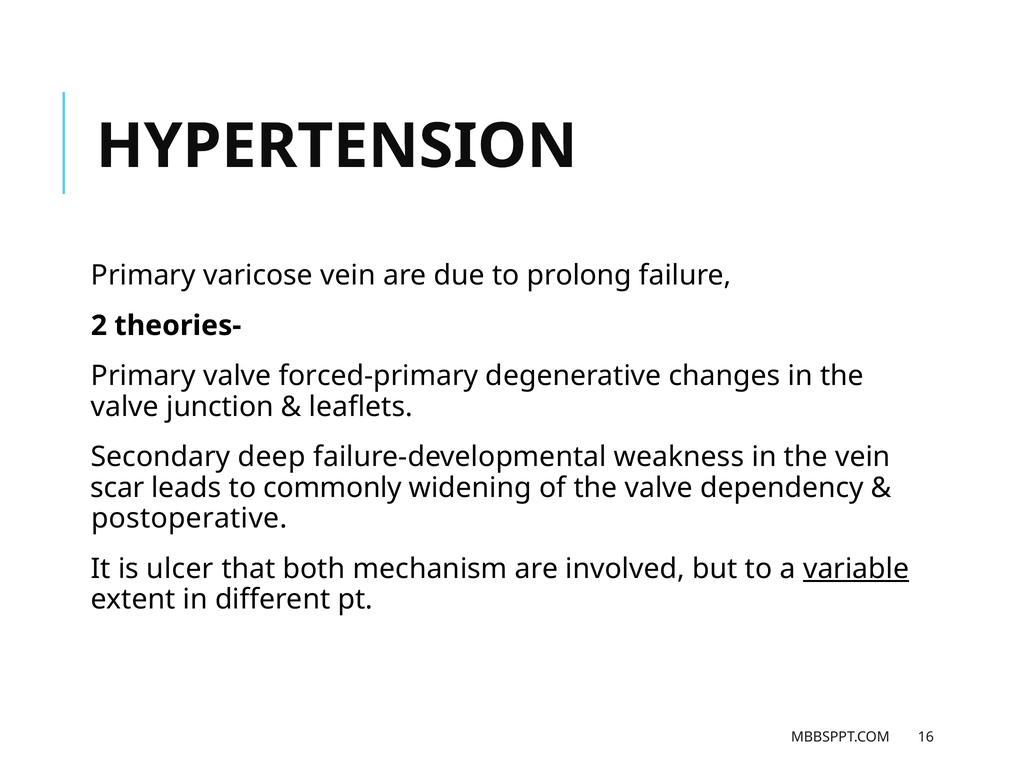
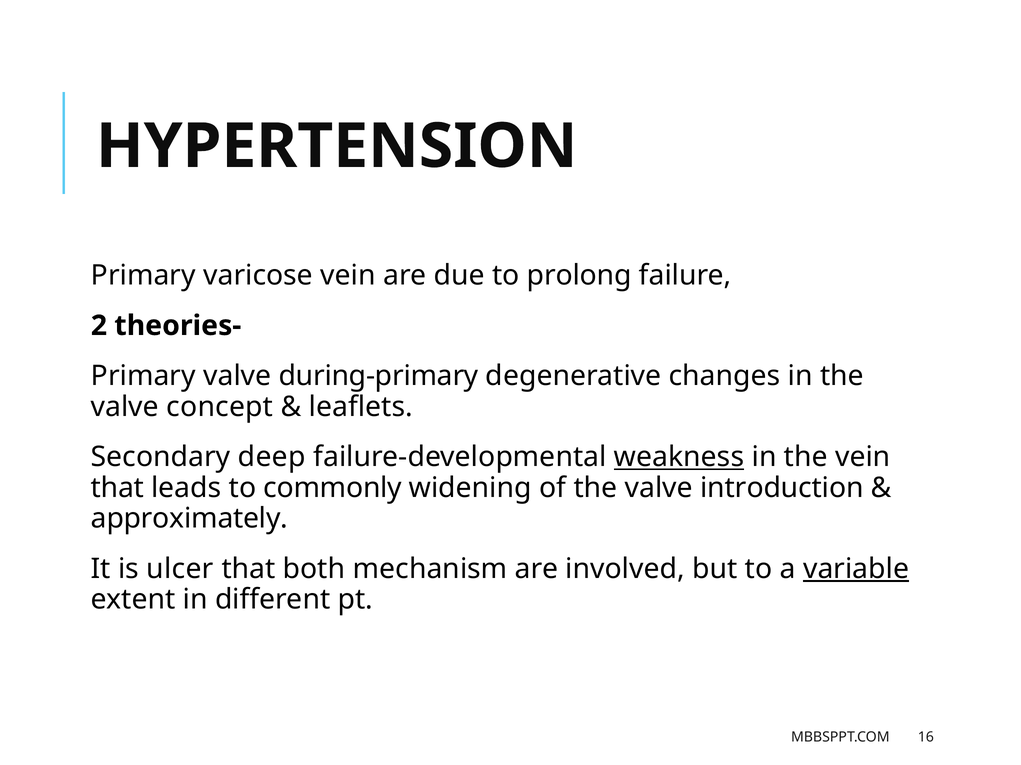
forced-primary: forced-primary -> during-primary
junction: junction -> concept
weakness underline: none -> present
scar at (117, 488): scar -> that
dependency: dependency -> introduction
postoperative: postoperative -> approximately
